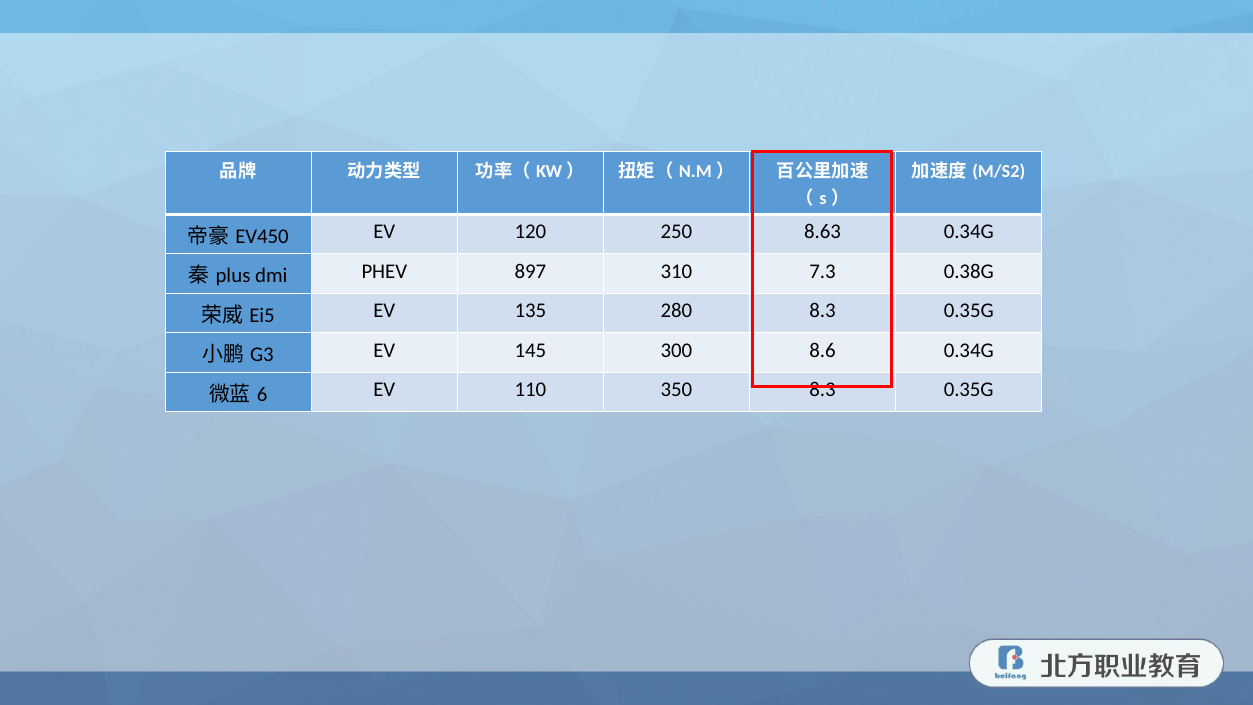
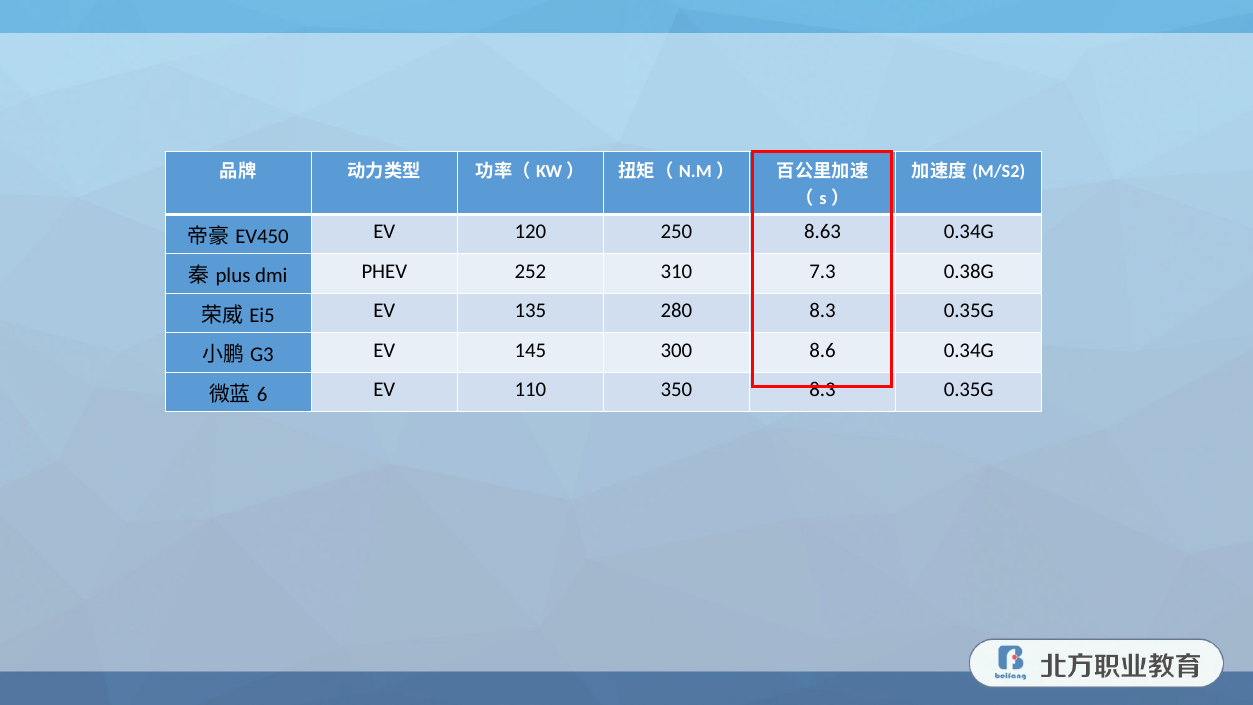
897: 897 -> 252
